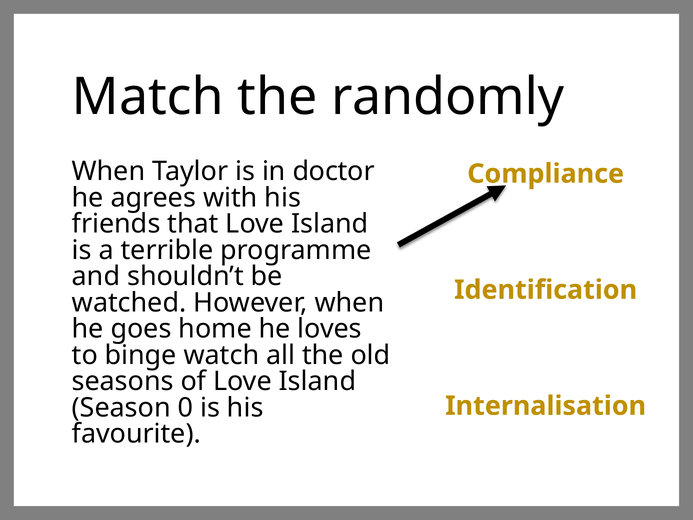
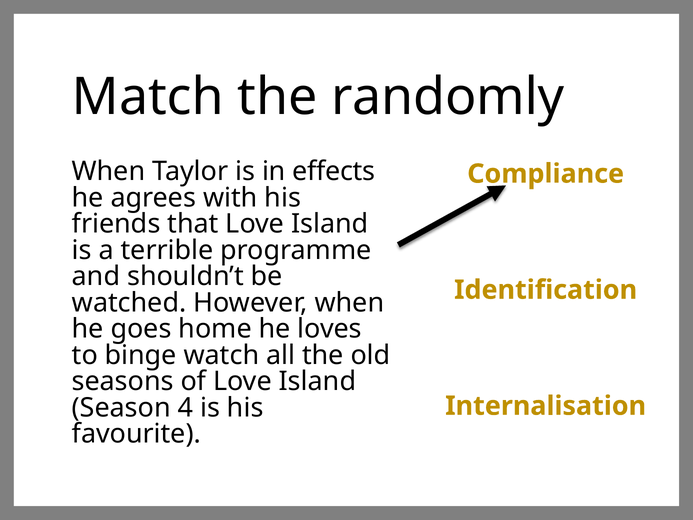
doctor: doctor -> effects
0: 0 -> 4
